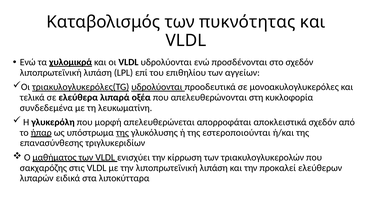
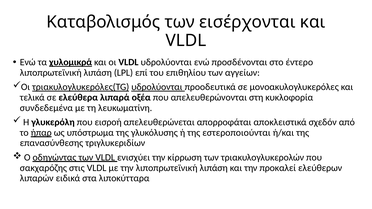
πυκνότητας: πυκνότητας -> εισέρχονται
στο σχεδόν: σχεδόν -> έντερο
μορφή: μορφή -> εισροή
της at (122, 133) underline: present -> none
μαθήματος: μαθήματος -> οδηγώντας
